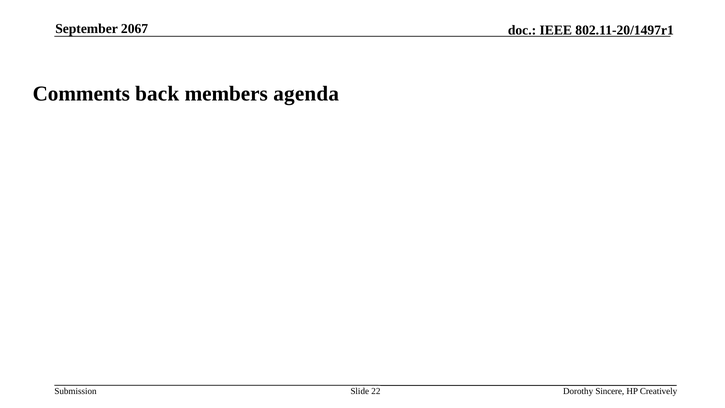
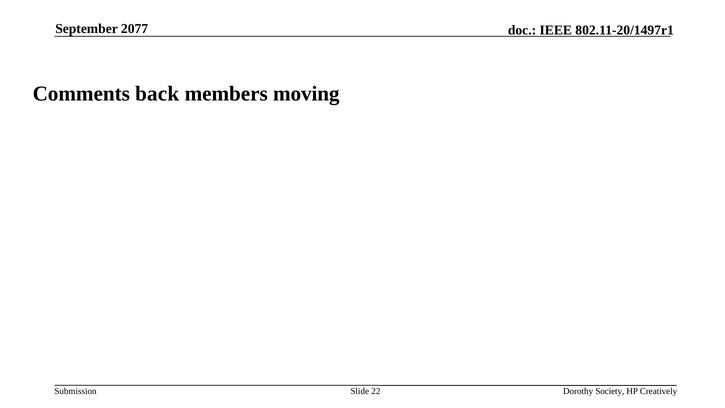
2067: 2067 -> 2077
agenda: agenda -> moving
Sincere: Sincere -> Society
